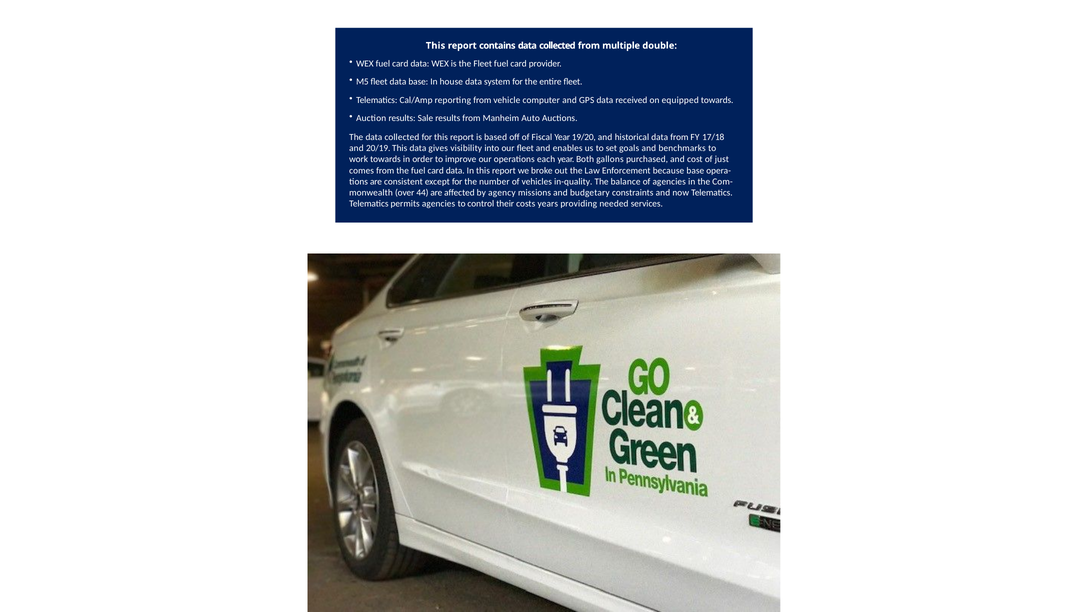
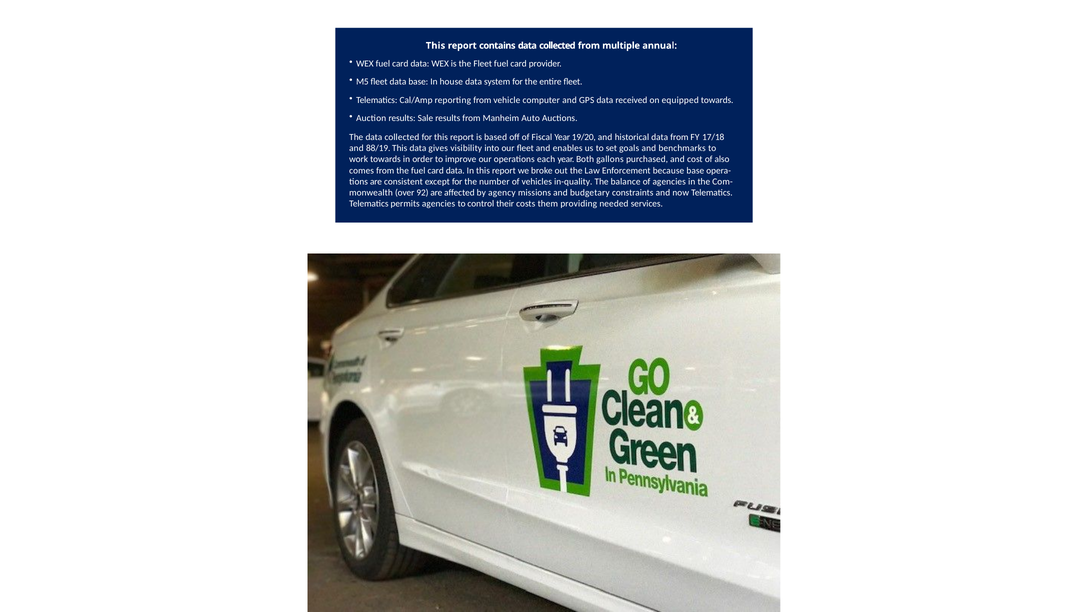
double: double -> annual
20/19: 20/19 -> 88/19
just: just -> also
44: 44 -> 92
years: years -> them
